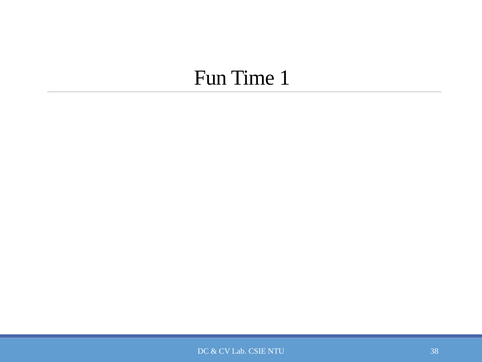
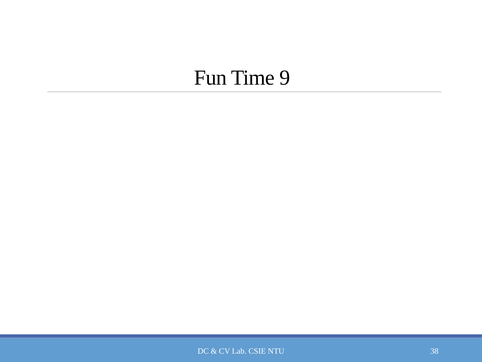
1: 1 -> 9
